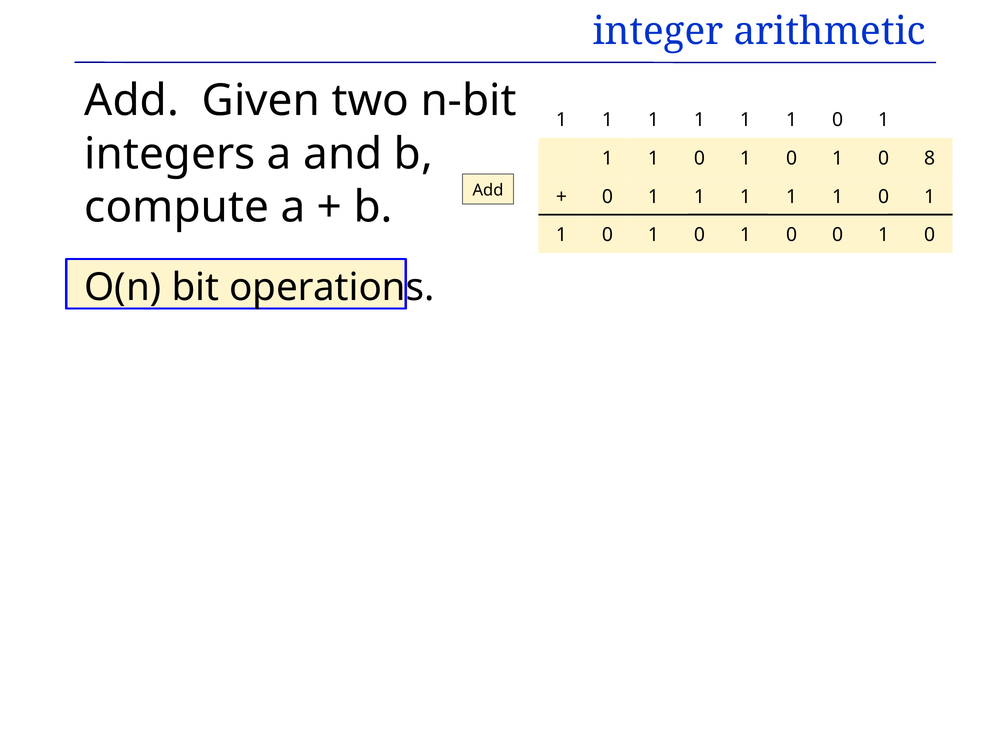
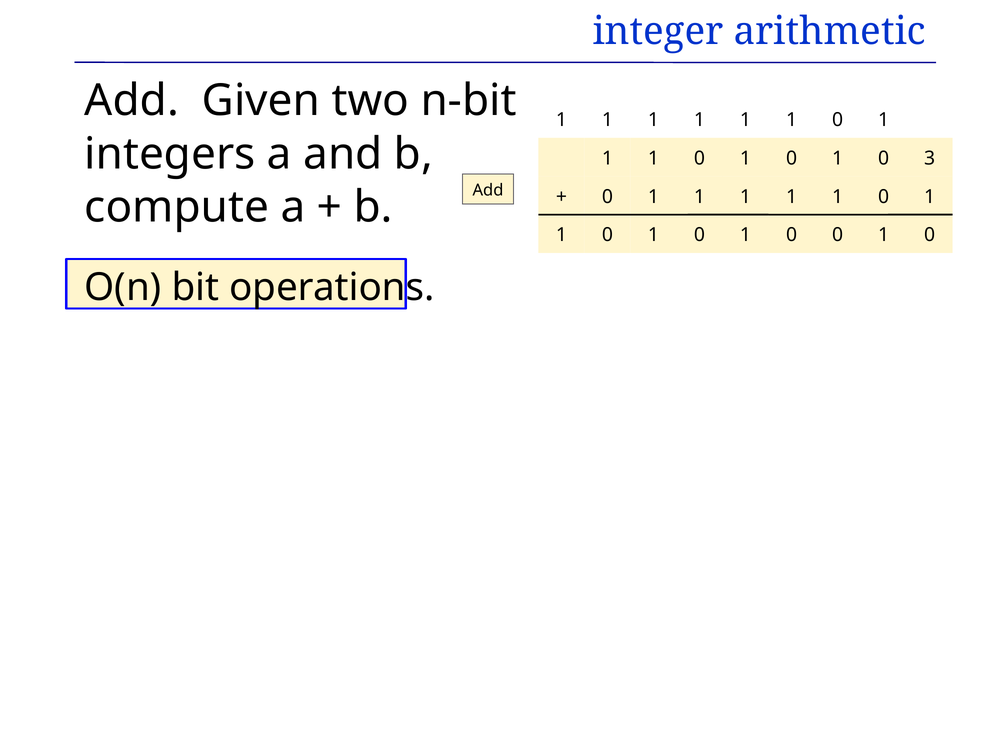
8: 8 -> 3
